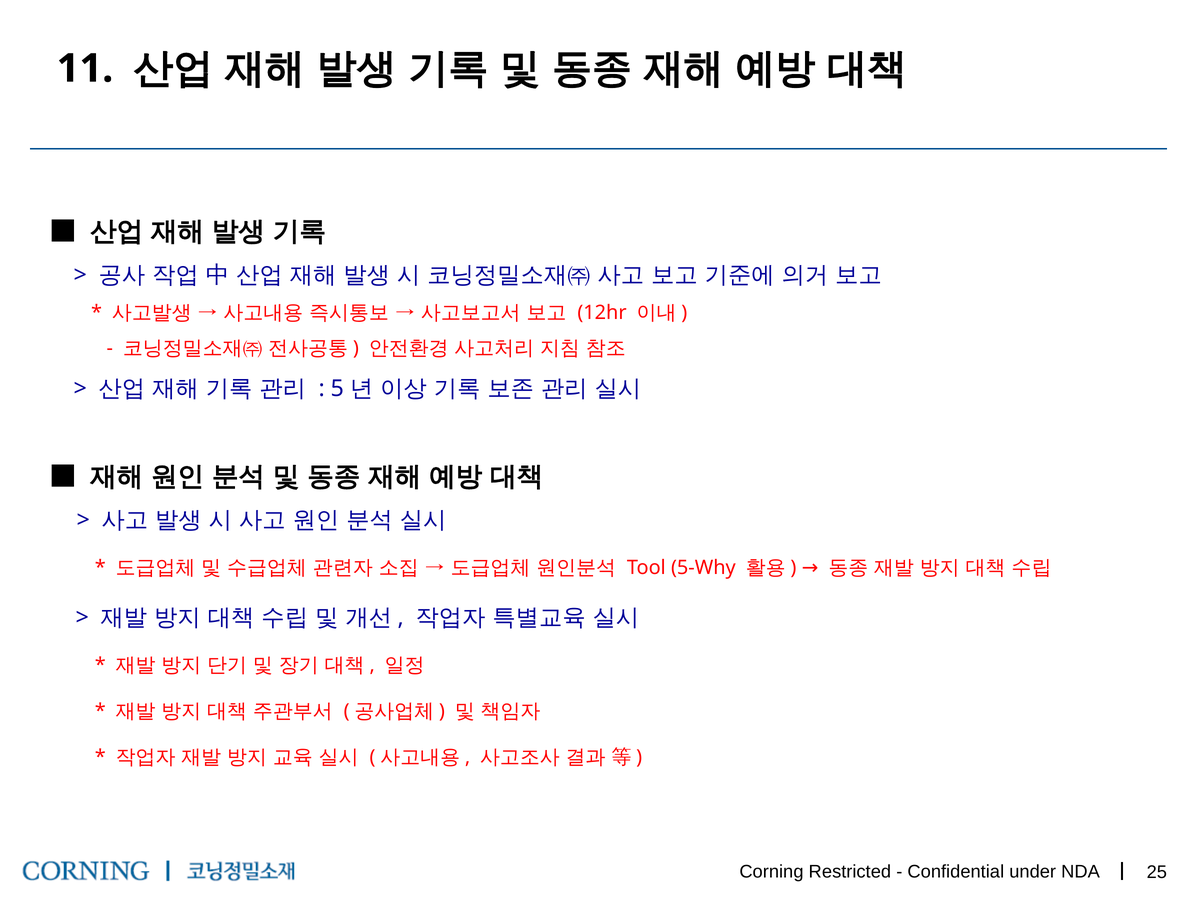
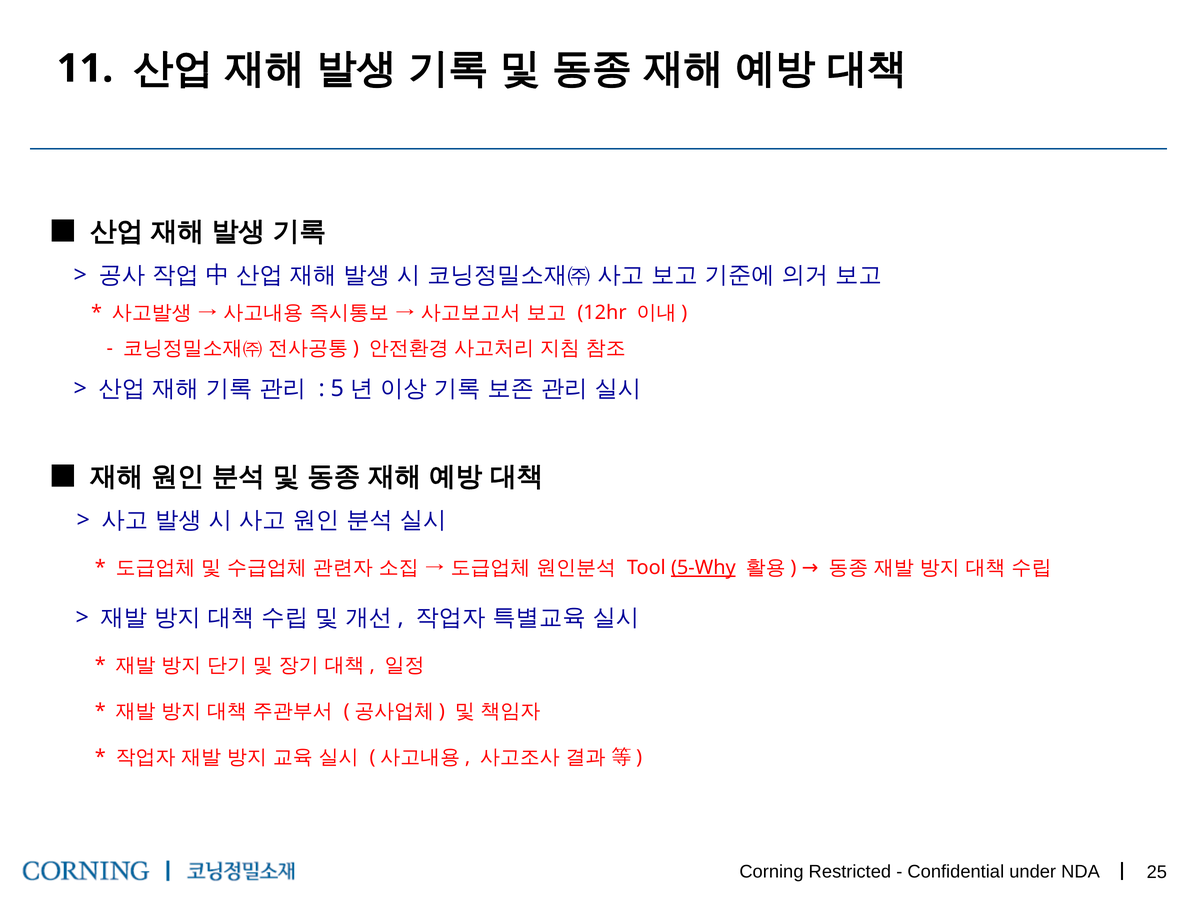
5-Why underline: none -> present
